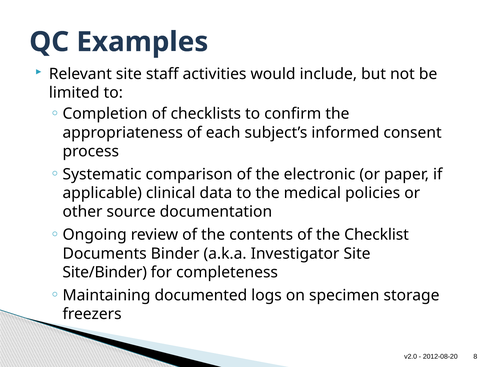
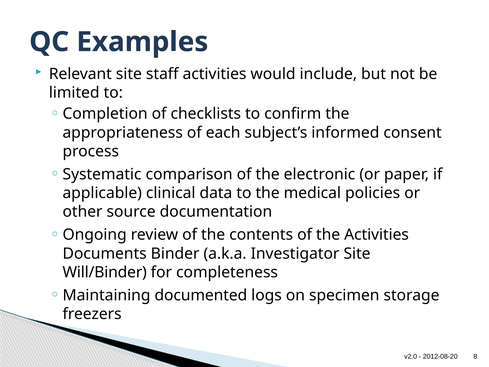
the Checklist: Checklist -> Activities
Site/Binder: Site/Binder -> Will/Binder
